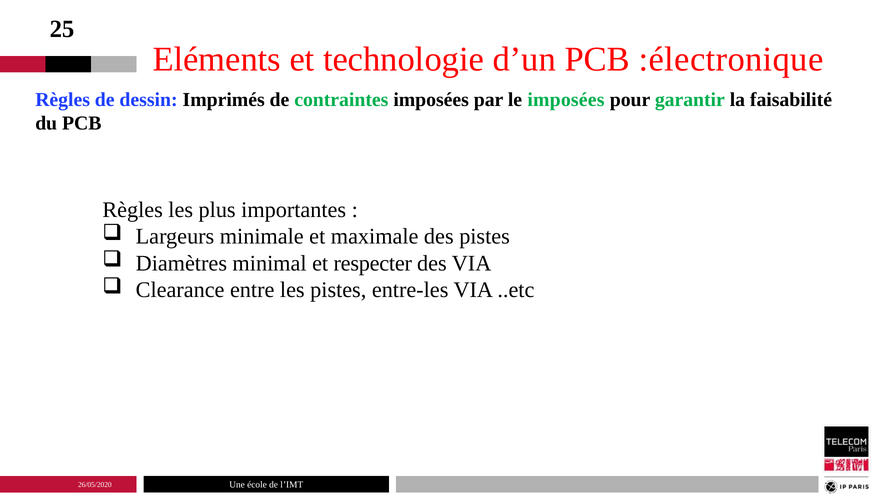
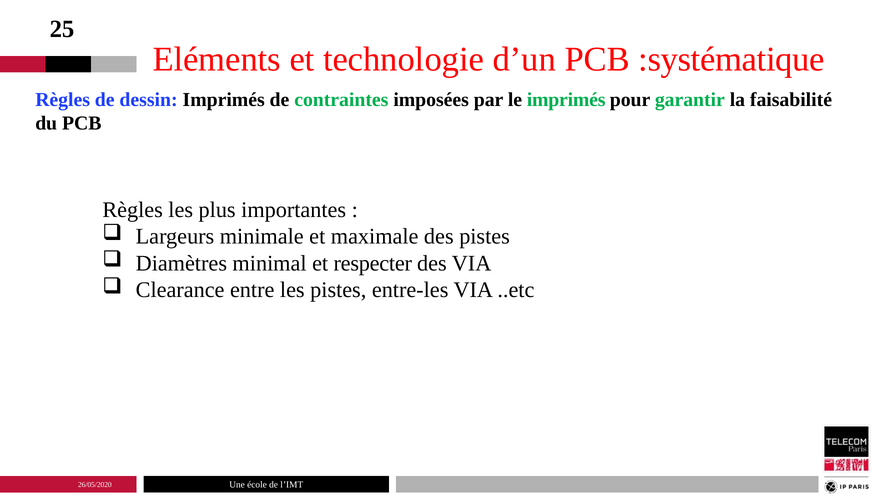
:électronique: :électronique -> :systématique
le imposées: imposées -> imprimés
